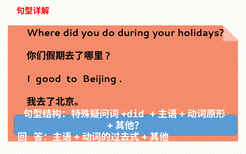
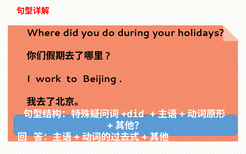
good: good -> work
